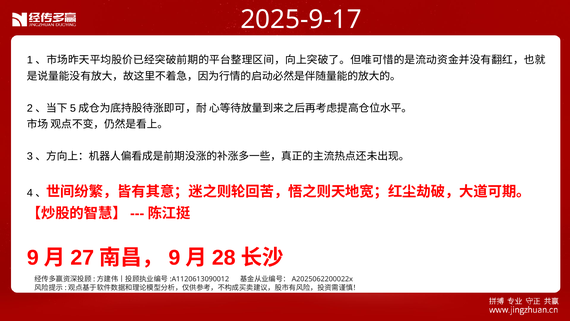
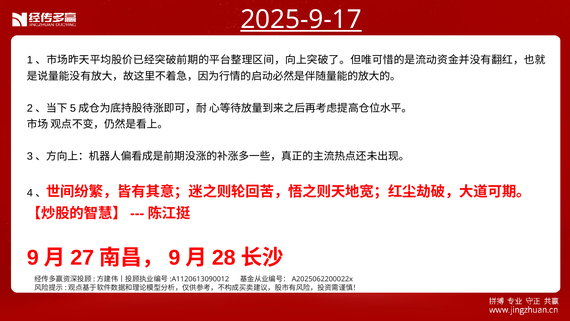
2025-9-17 underline: none -> present
